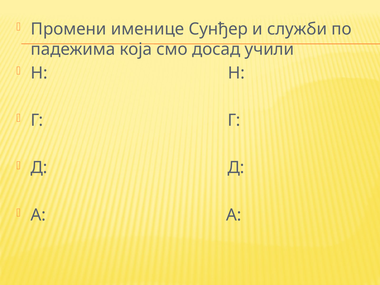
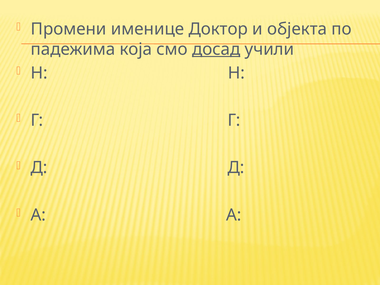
Сунђер: Сунђер -> Доктор
служби: служби -> објекта
досад underline: none -> present
